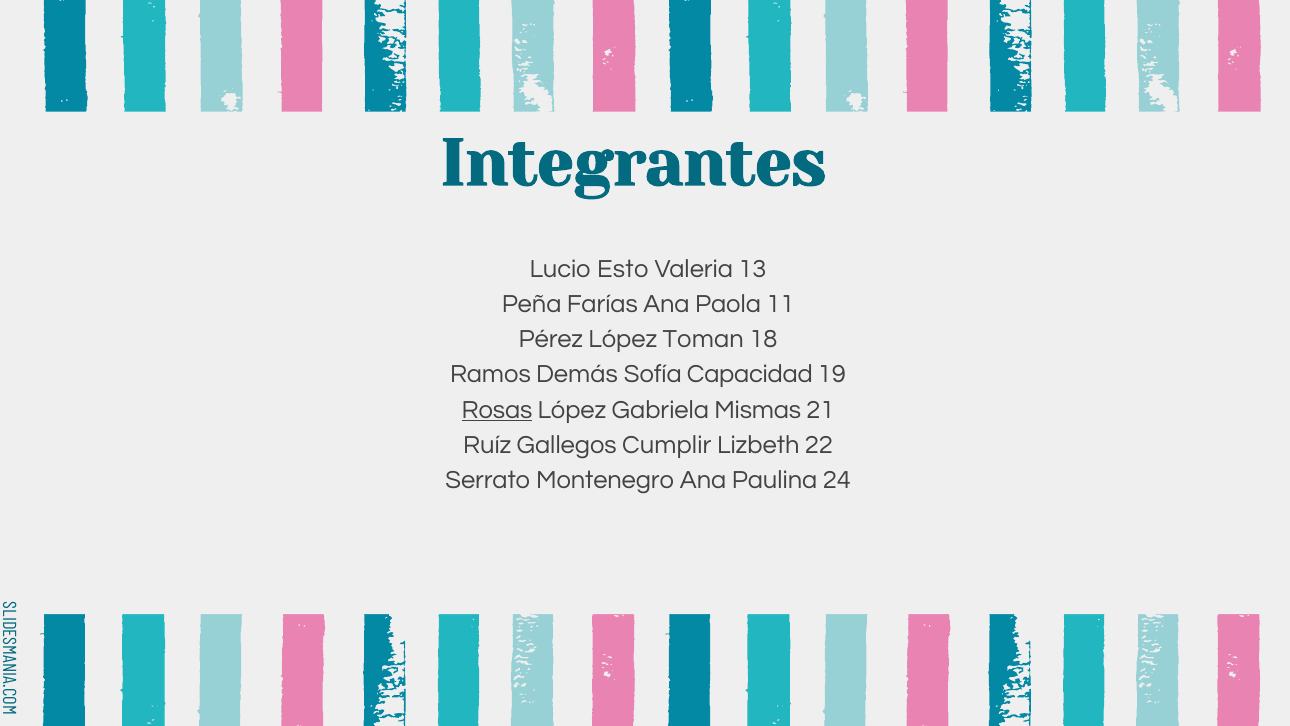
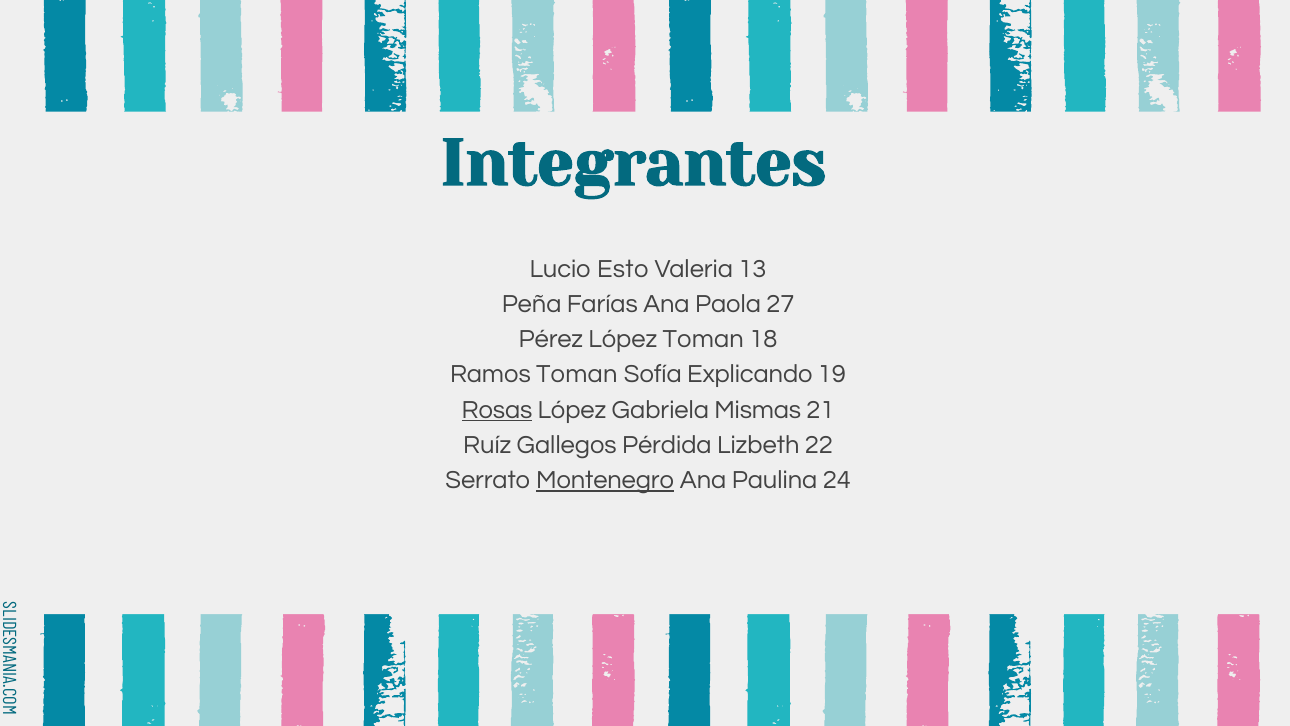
11: 11 -> 27
Ramos Demás: Demás -> Toman
Capacidad: Capacidad -> Explicando
Cumplir: Cumplir -> Pérdida
Montenegro underline: none -> present
